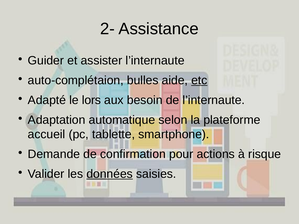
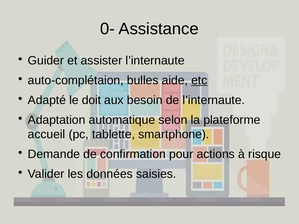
2-: 2- -> 0-
lors: lors -> doit
données underline: present -> none
